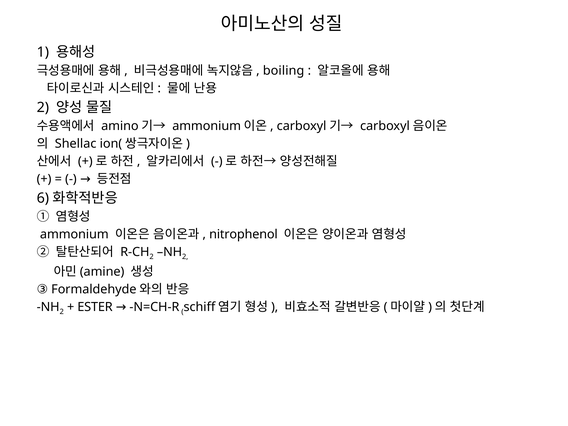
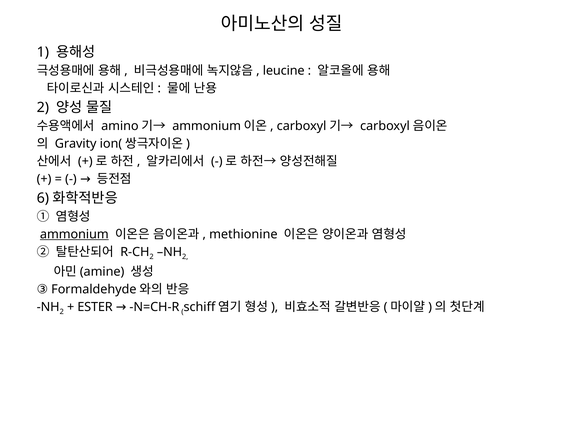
boiling: boiling -> leucine
Shellac: Shellac -> Gravity
ammonium underline: none -> present
nitrophenol: nitrophenol -> methionine
